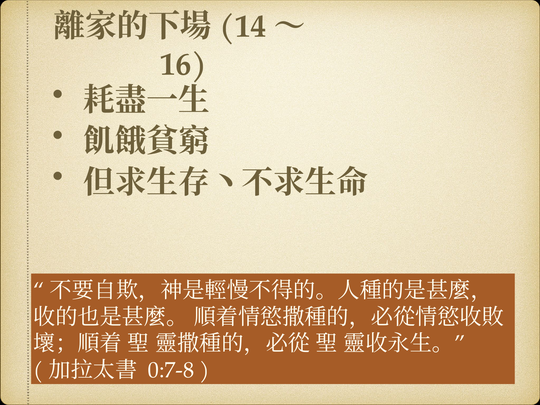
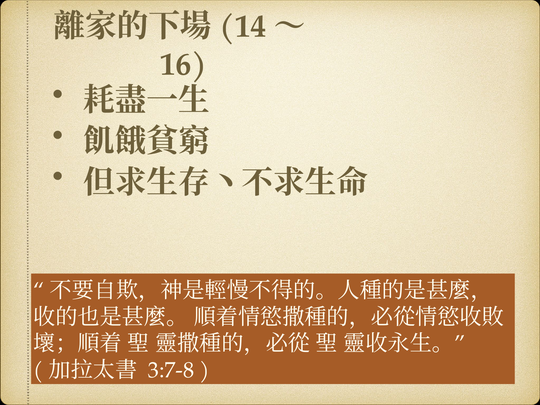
0:7-8: 0:7-8 -> 3:7-8
